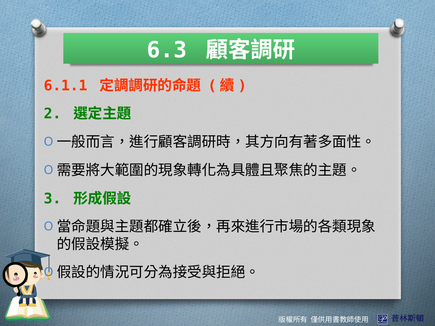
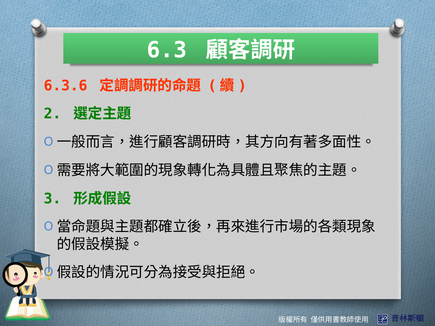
6.1.1: 6.1.1 -> 6.3.6
